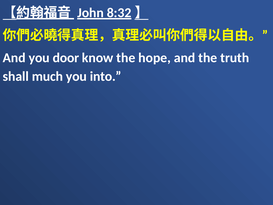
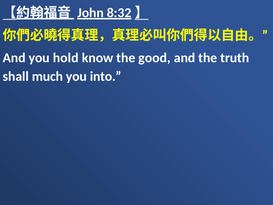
door: door -> hold
hope: hope -> good
